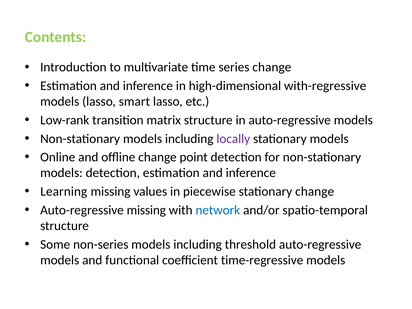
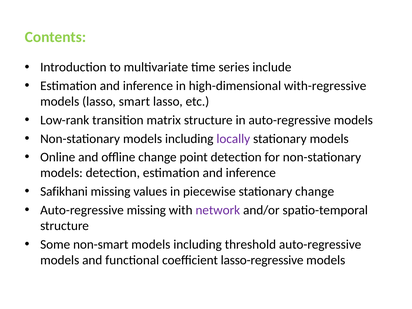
series change: change -> include
Learning: Learning -> Safikhani
network colour: blue -> purple
non-series: non-series -> non-smart
time-regressive: time-regressive -> lasso-regressive
